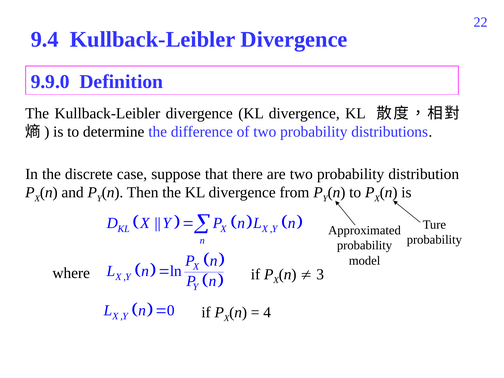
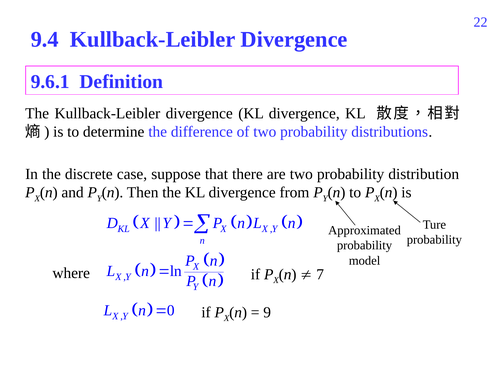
9.9.0: 9.9.0 -> 9.6.1
3: 3 -> 7
4: 4 -> 9
